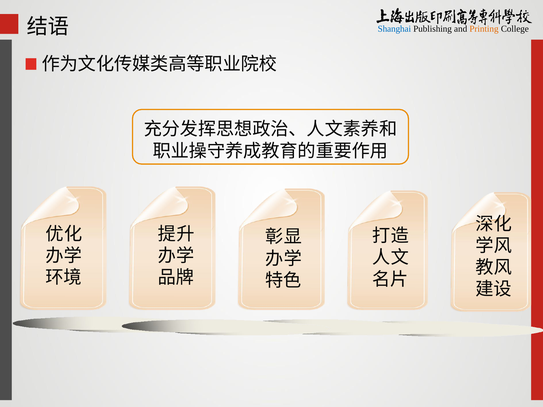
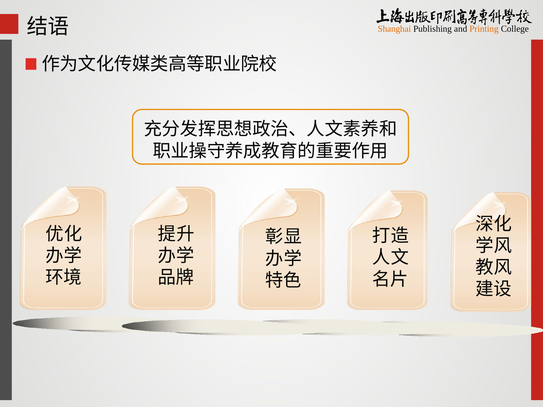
Shanghai colour: blue -> orange
